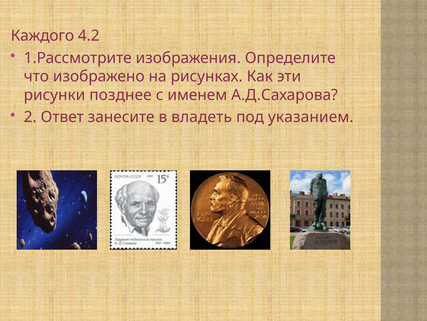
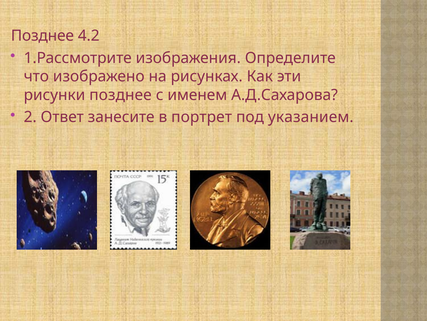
Каждого at (42, 36): Каждого -> Позднее
владеть: владеть -> портрет
